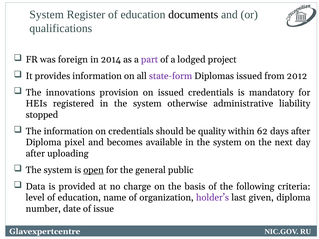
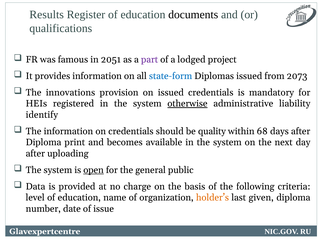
System at (47, 15): System -> Results
foreign: foreign -> famous
2014: 2014 -> 2051
state-form colour: purple -> blue
2012: 2012 -> 2073
otherwise underline: none -> present
stopped: stopped -> identify
62: 62 -> 68
pixel: pixel -> print
holder’s colour: purple -> orange
